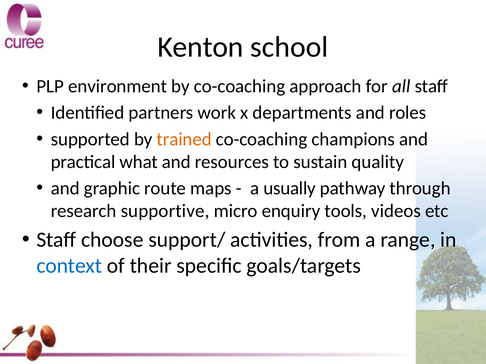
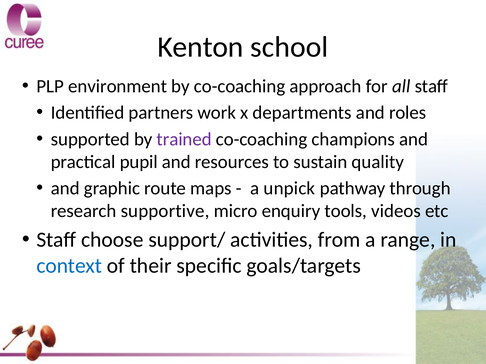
trained colour: orange -> purple
what: what -> pupil
usually: usually -> unpick
